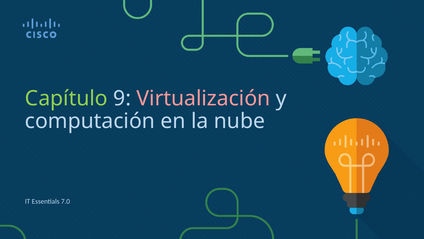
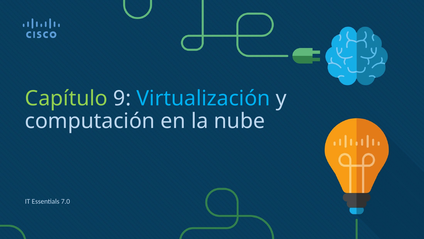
Virtualización colour: pink -> light blue
